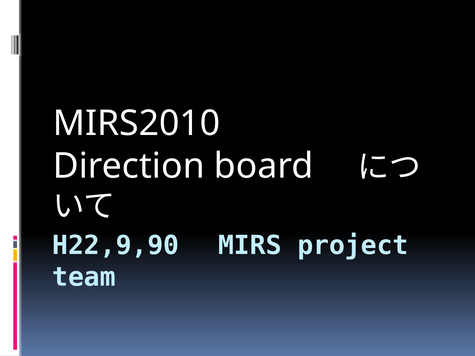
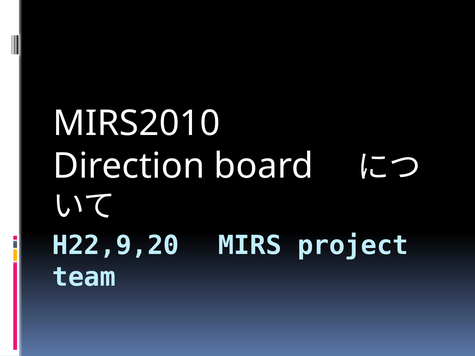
H22,9,90: H22,9,90 -> H22,9,20
